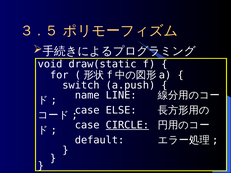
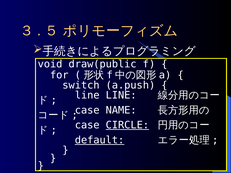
draw(static: draw(static -> draw(public
name at (87, 95): name -> line
ELSE: ELSE -> NAME
default underline: none -> present
